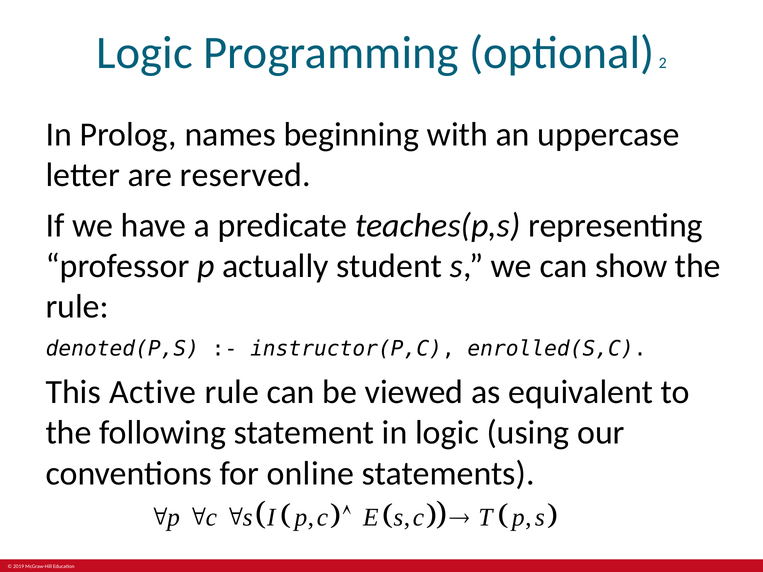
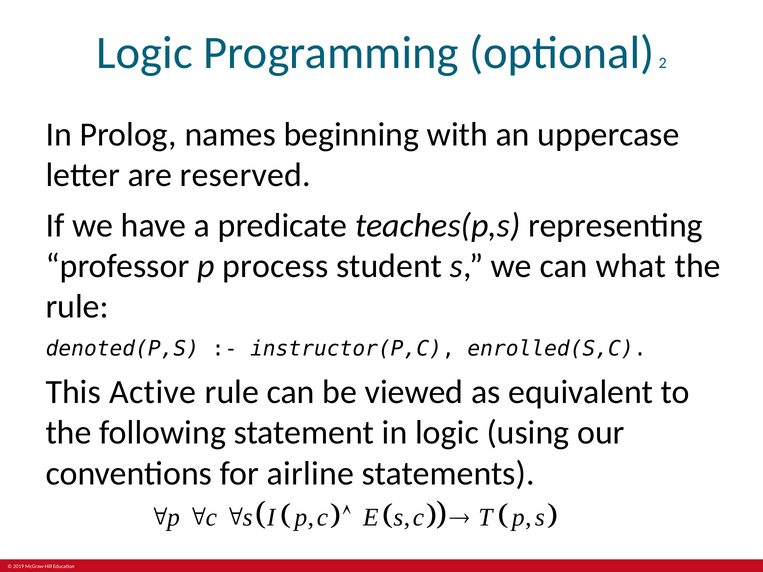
actually: actually -> process
show: show -> what
online: online -> airline
